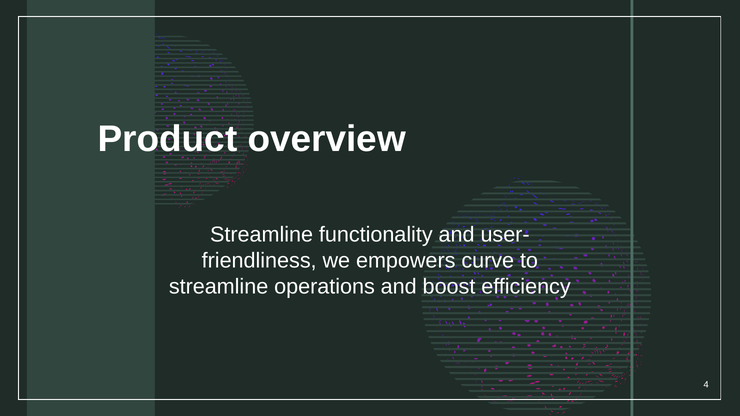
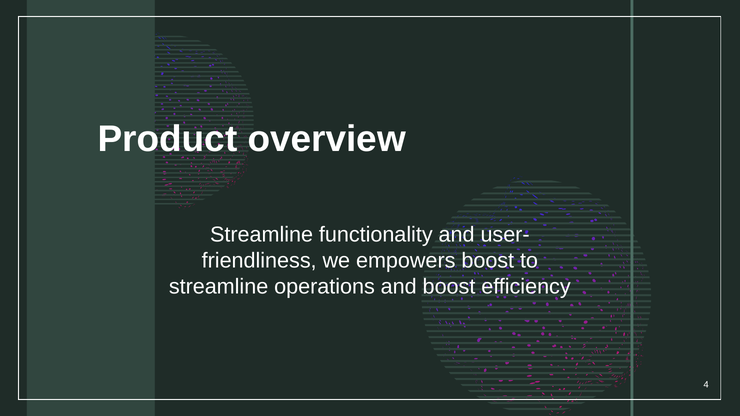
empowers curve: curve -> boost
